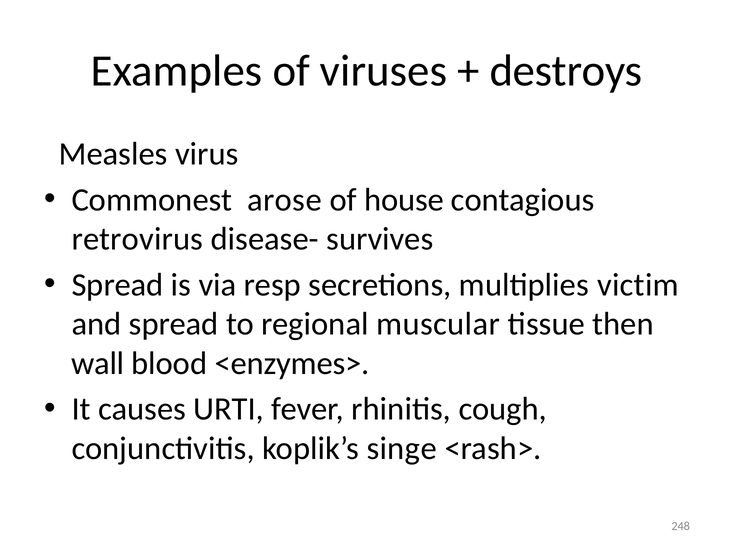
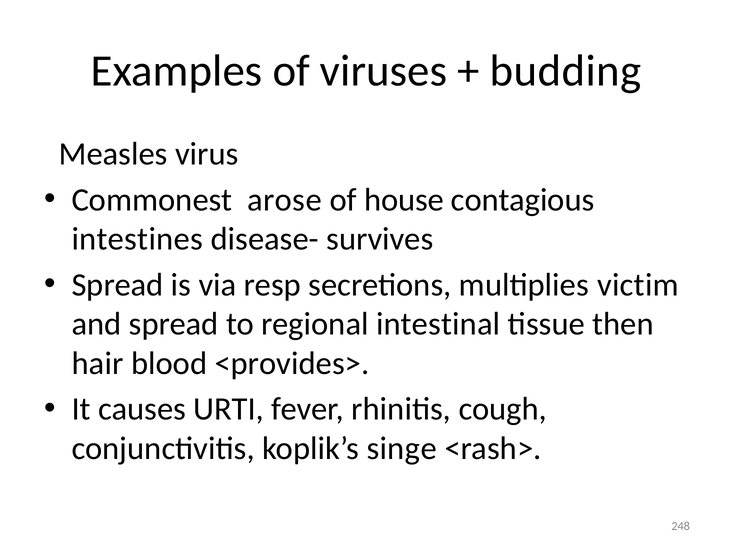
destroys: destroys -> budding
retrovirus: retrovirus -> intestines
muscular: muscular -> intestinal
wall: wall -> hair
<enzymes>: <enzymes> -> <provides>
